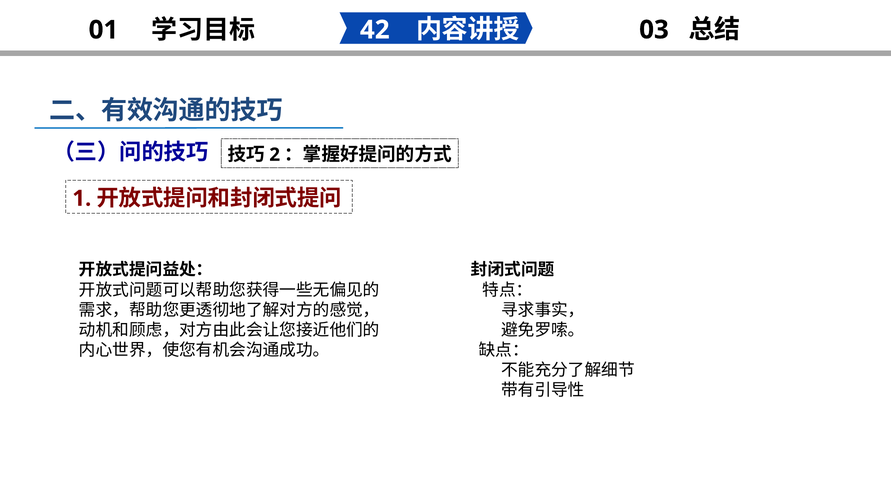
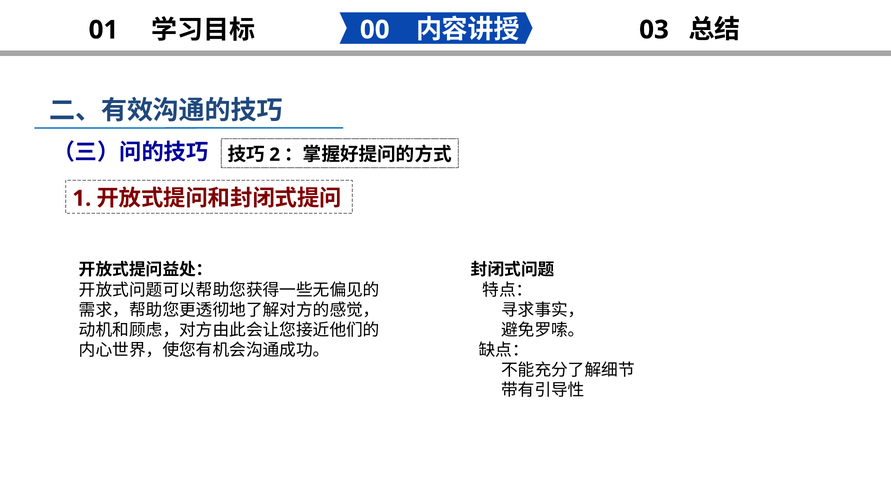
42: 42 -> 00
